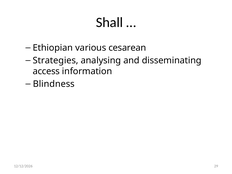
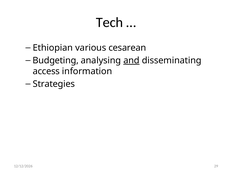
Shall: Shall -> Tech
Strategies: Strategies -> Budgeting
and underline: none -> present
Blindness: Blindness -> Strategies
